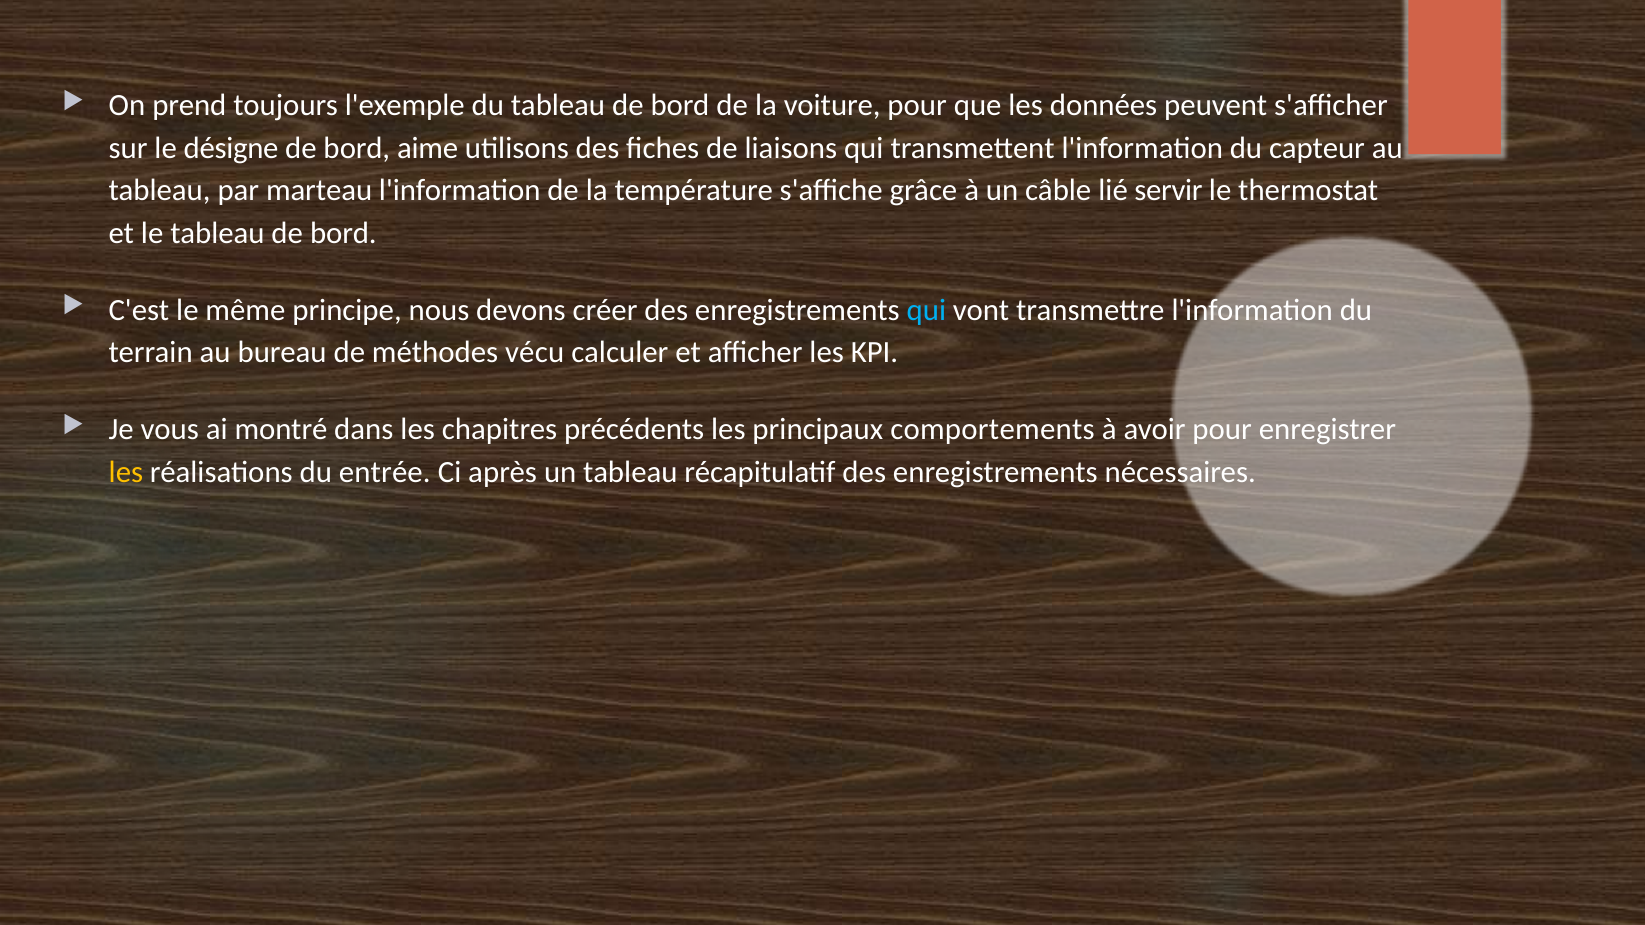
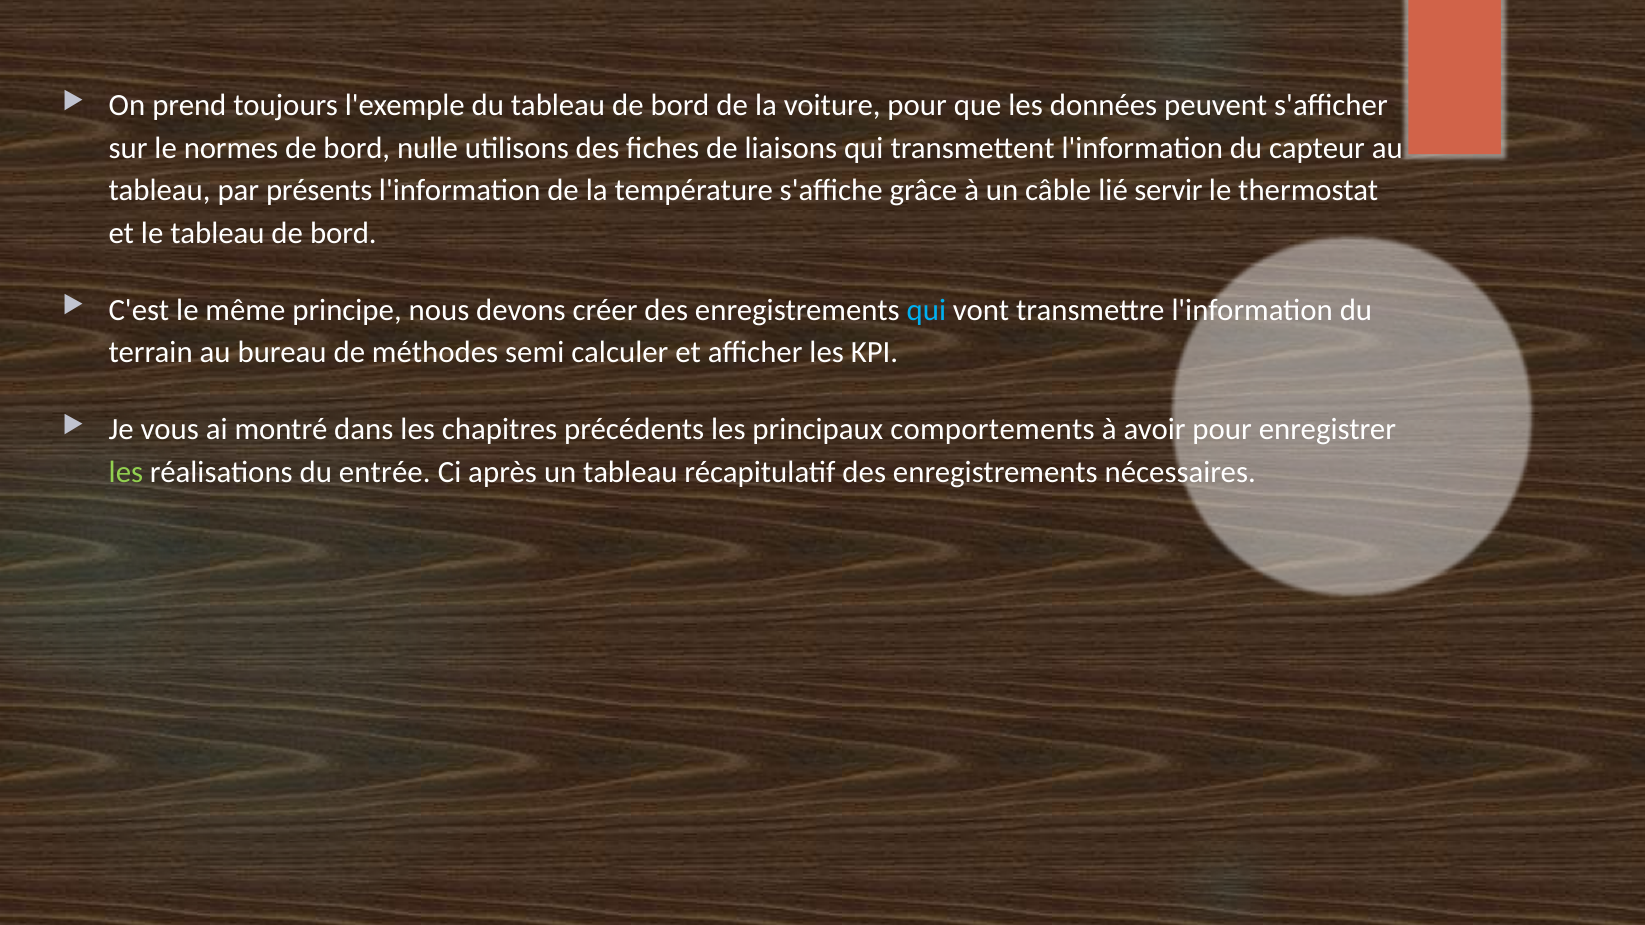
désigne: désigne -> normes
aime: aime -> nulle
marteau: marteau -> présents
vécu: vécu -> semi
les at (126, 472) colour: yellow -> light green
